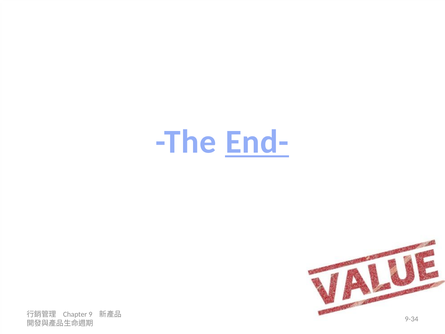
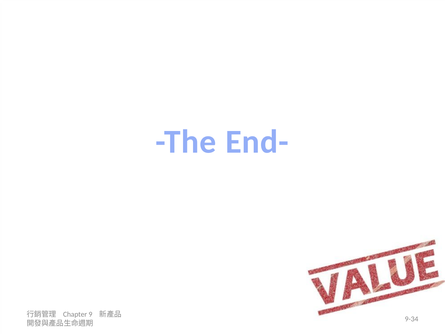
End- underline: present -> none
